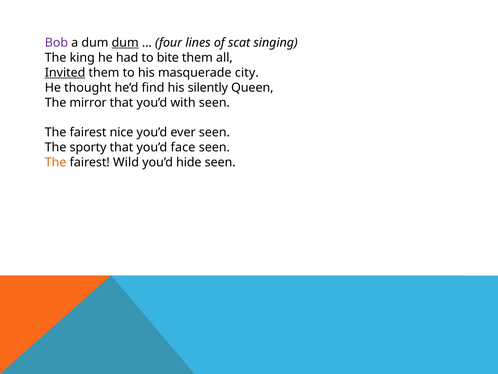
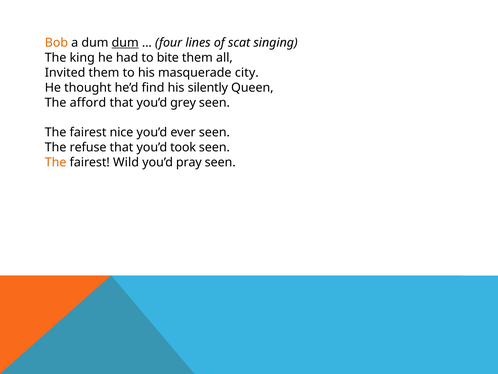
Bob colour: purple -> orange
Invited underline: present -> none
mirror: mirror -> afford
with: with -> grey
sporty: sporty -> refuse
face: face -> took
hide: hide -> pray
